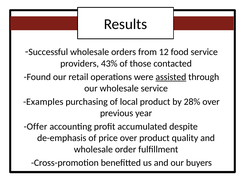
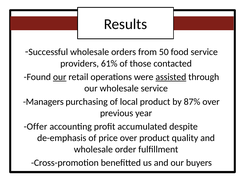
12: 12 -> 50
43%: 43% -> 61%
our at (60, 77) underline: none -> present
Examples: Examples -> Managers
28%: 28% -> 87%
